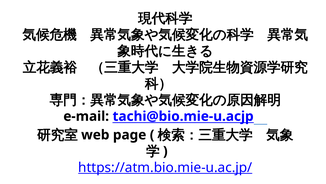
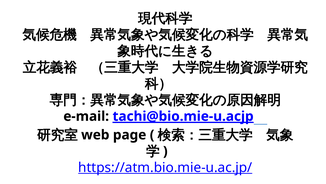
tachi@bio.mie-u.acjp underline: none -> present
